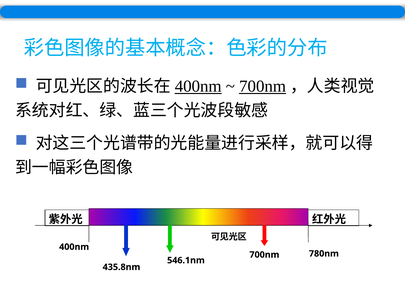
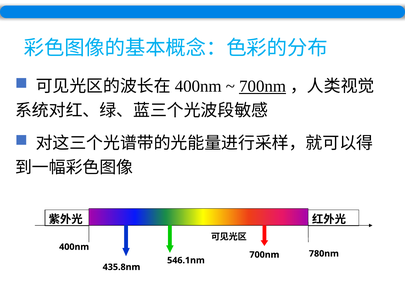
400nm at (198, 87) underline: present -> none
